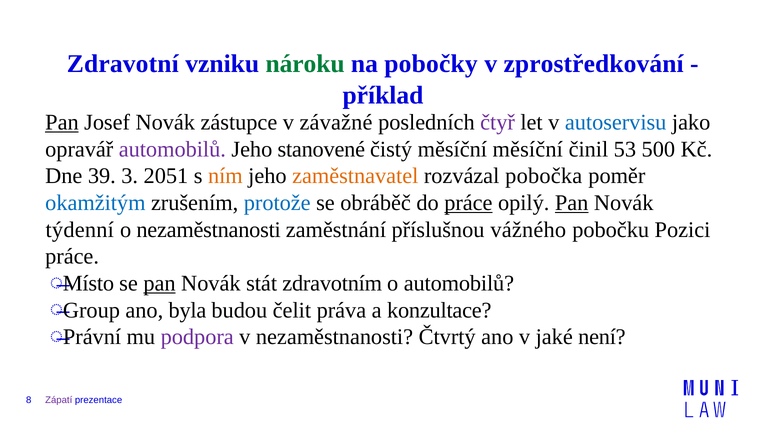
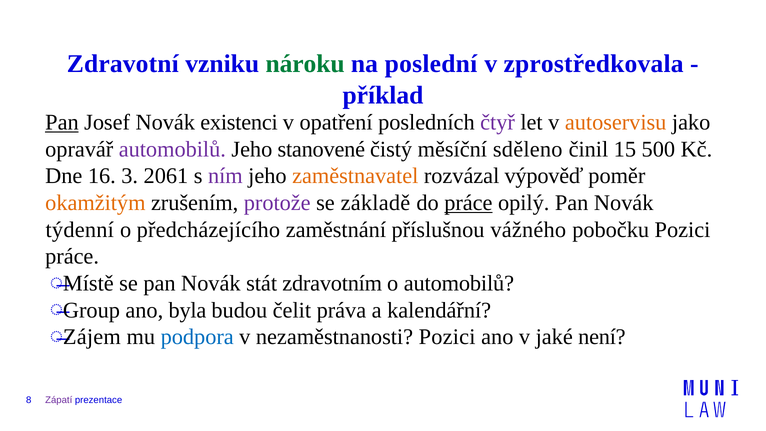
pobočky: pobočky -> poslední
zprostředkování: zprostředkování -> zprostředkovala
zástupce: zástupce -> existenci
závažné: závažné -> opatření
autoservisu colour: blue -> orange
měsíční měsíční: měsíční -> sděleno
53: 53 -> 15
39: 39 -> 16
2051: 2051 -> 2061
ním colour: orange -> purple
pobočka: pobočka -> výpověď
okamžitým colour: blue -> orange
protože colour: blue -> purple
obráběč: obráběč -> základě
Pan at (572, 203) underline: present -> none
o nezaměstnanosti: nezaměstnanosti -> předcházejícího
Místo: Místo -> Místě
pan at (160, 283) underline: present -> none
konzultace: konzultace -> kalendářní
Právní: Právní -> Zájem
podpora colour: purple -> blue
nezaměstnanosti Čtvrtý: Čtvrtý -> Pozici
